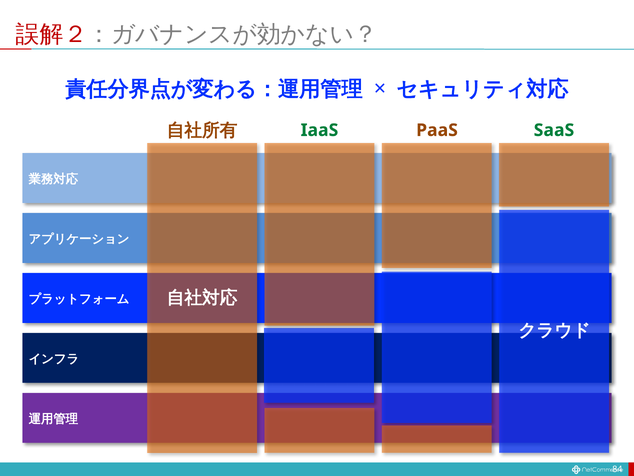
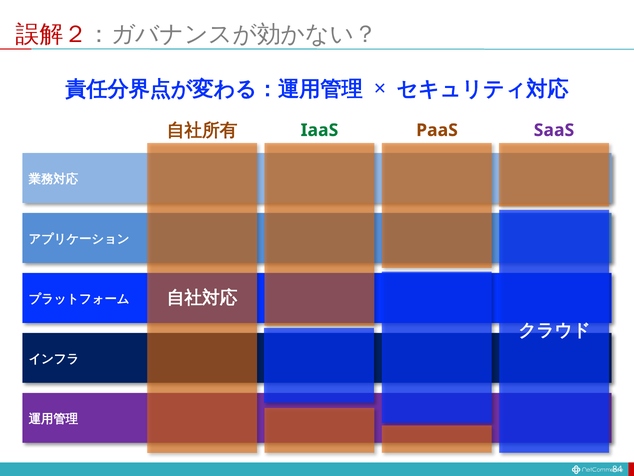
SaaS colour: green -> purple
